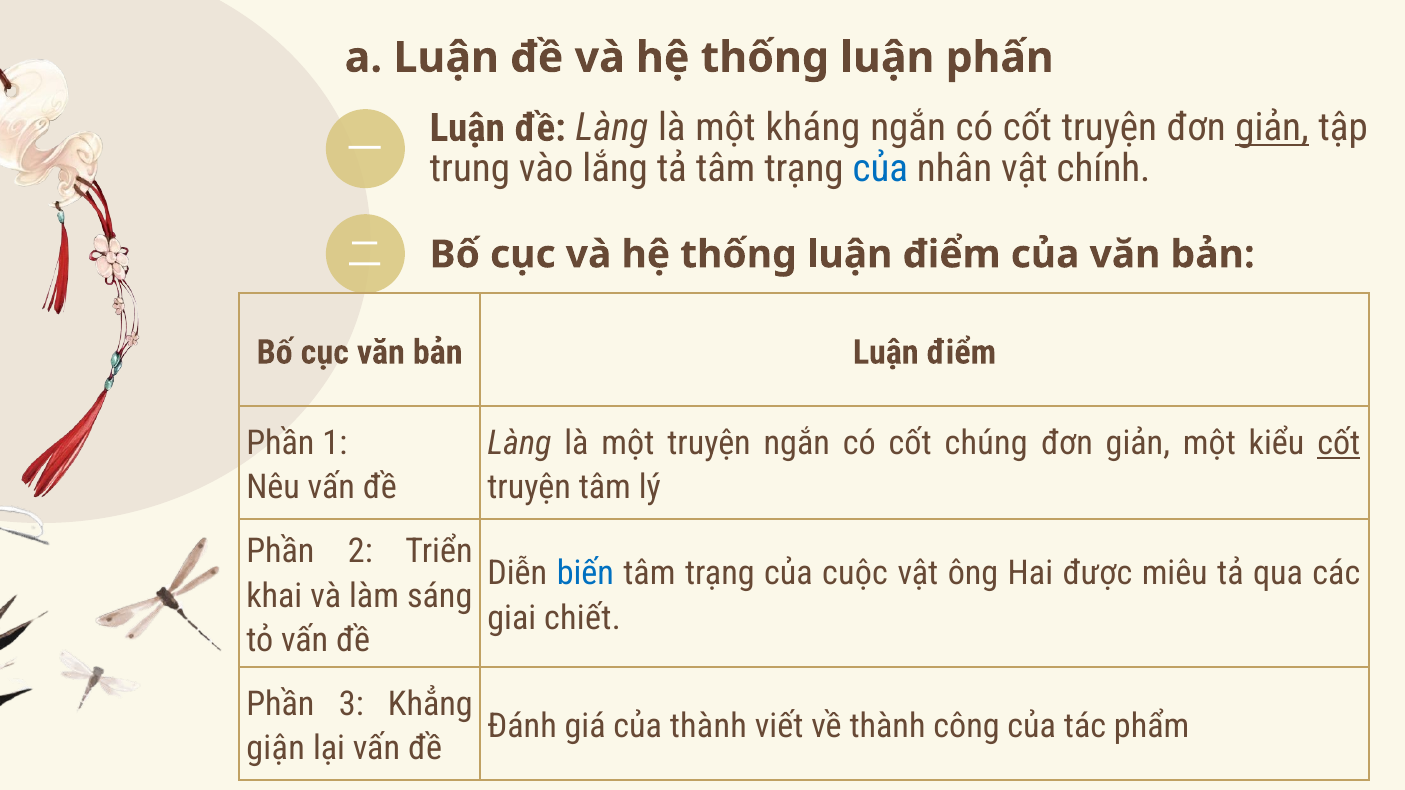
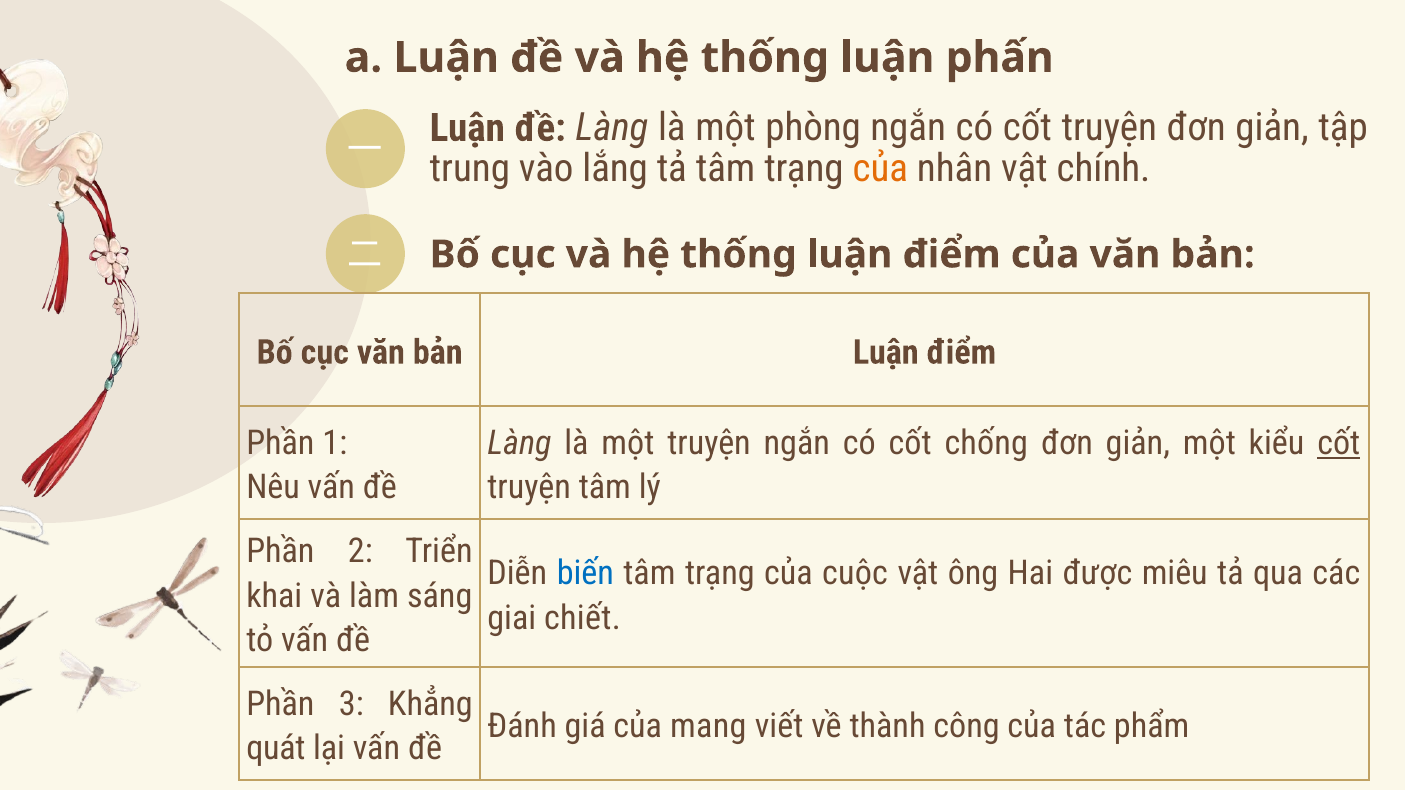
kháng: kháng -> phòng
giản at (1272, 128) underline: present -> none
của at (880, 169) colour: blue -> orange
chúng: chúng -> chống
của thành: thành -> mang
giận: giận -> quát
